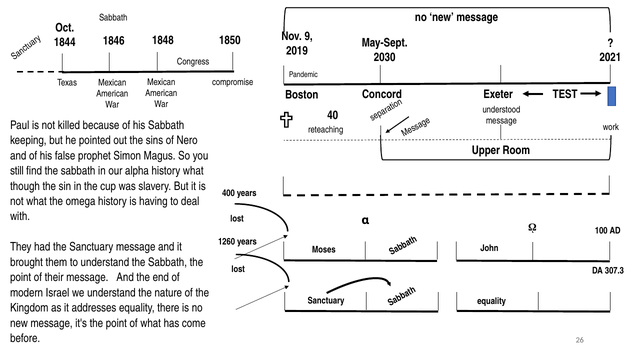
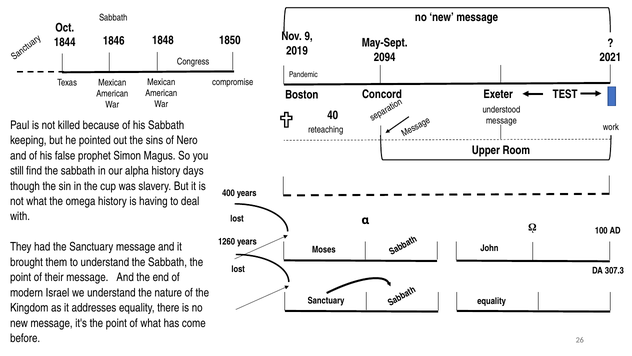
2030: 2030 -> 2094
history what: what -> days
